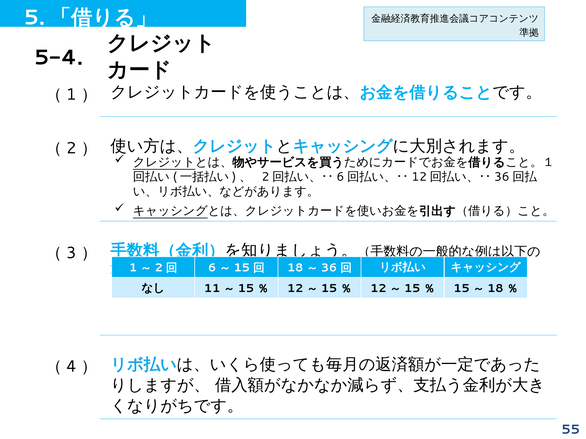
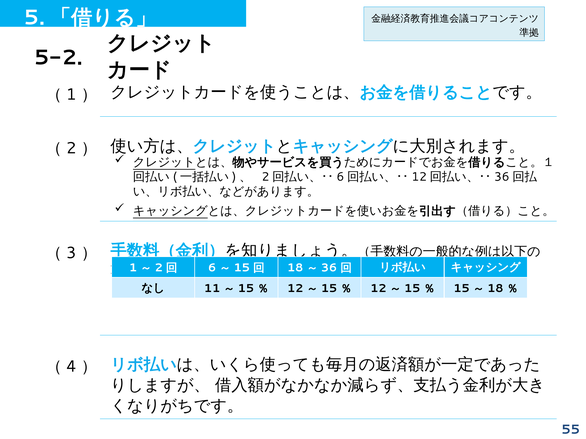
5-4: 5-4 -> 5-2
